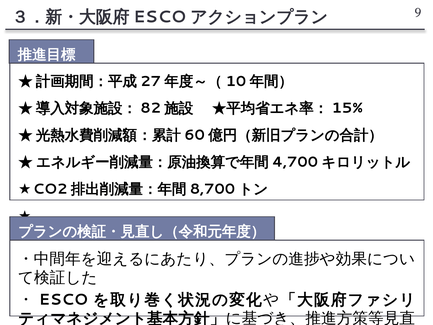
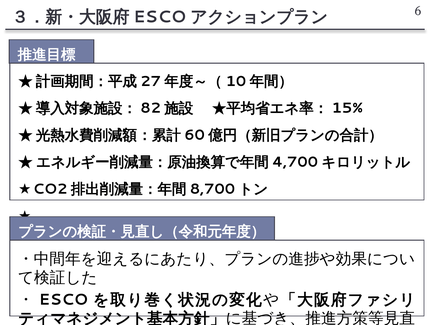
9: 9 -> 6
